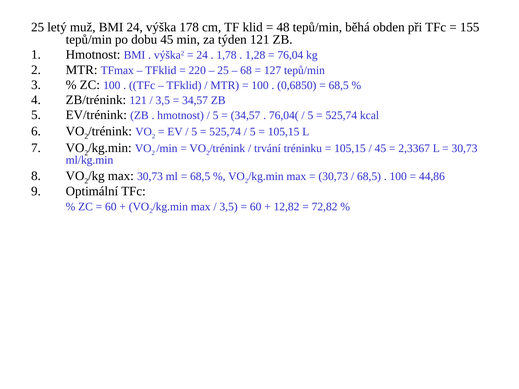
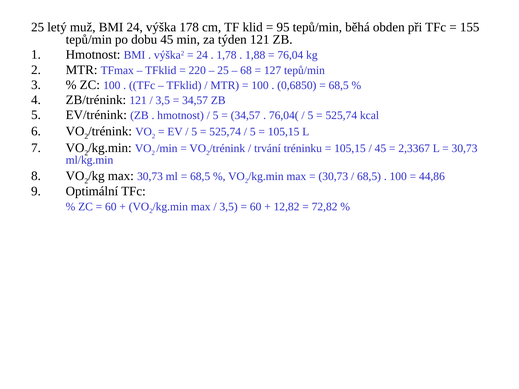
48: 48 -> 95
1,28: 1,28 -> 1,88
